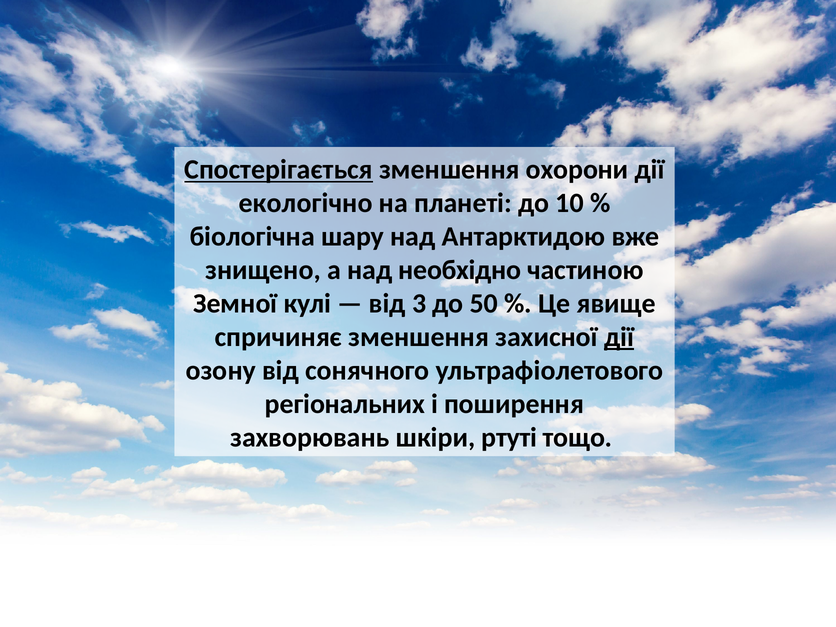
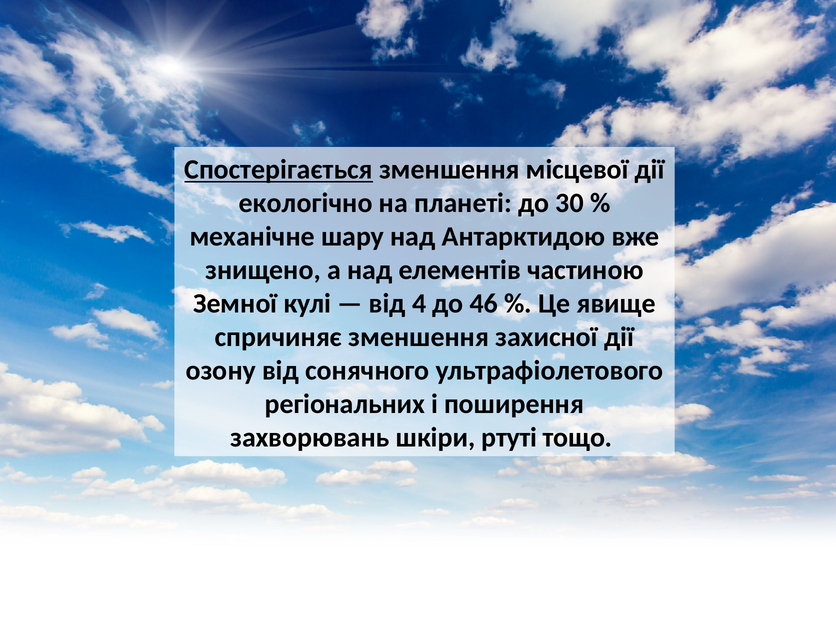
охорони: охорони -> місцевої
10: 10 -> 30
біологічна: біологічна -> механічне
необхідно: необхідно -> елементів
3: 3 -> 4
50: 50 -> 46
дії at (619, 337) underline: present -> none
